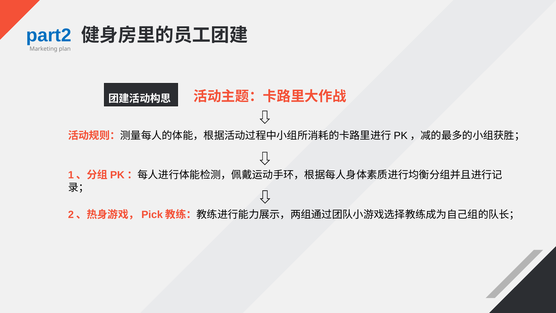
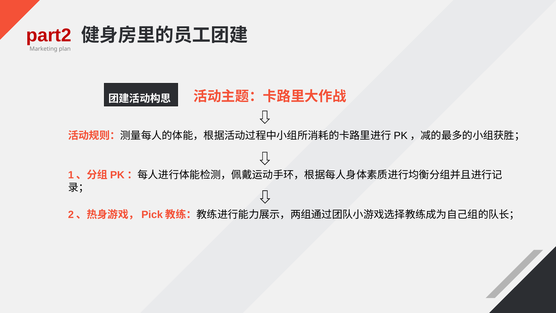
part2 colour: blue -> red
